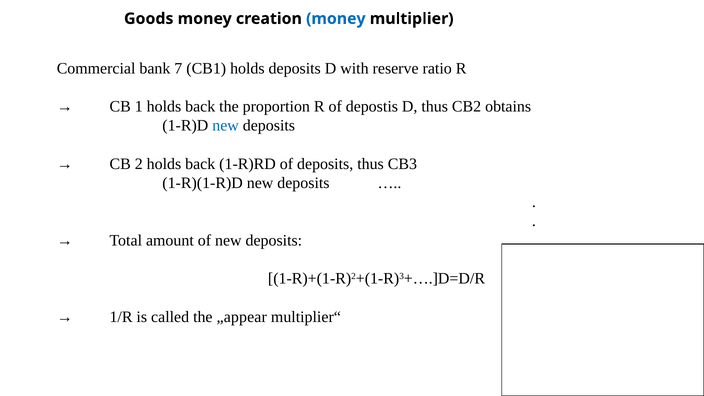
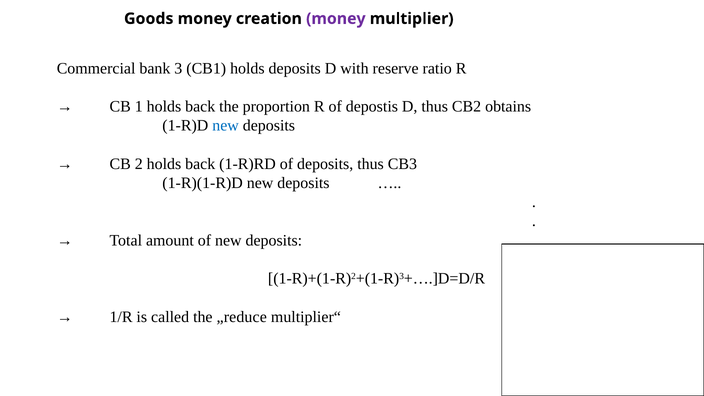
money at (336, 19) colour: blue -> purple
7: 7 -> 3
„appear: „appear -> „reduce
